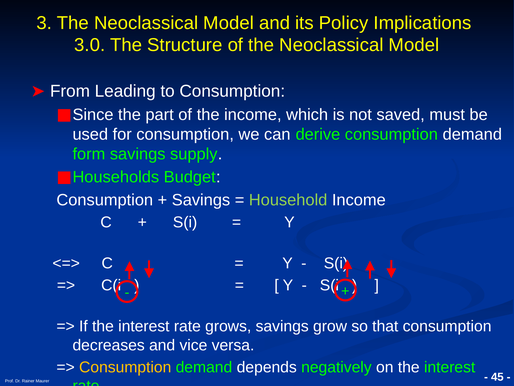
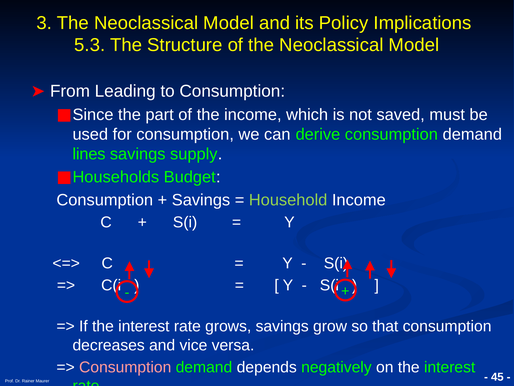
3.0: 3.0 -> 5.3
form: form -> lines
Consumption at (125, 367) colour: yellow -> pink
